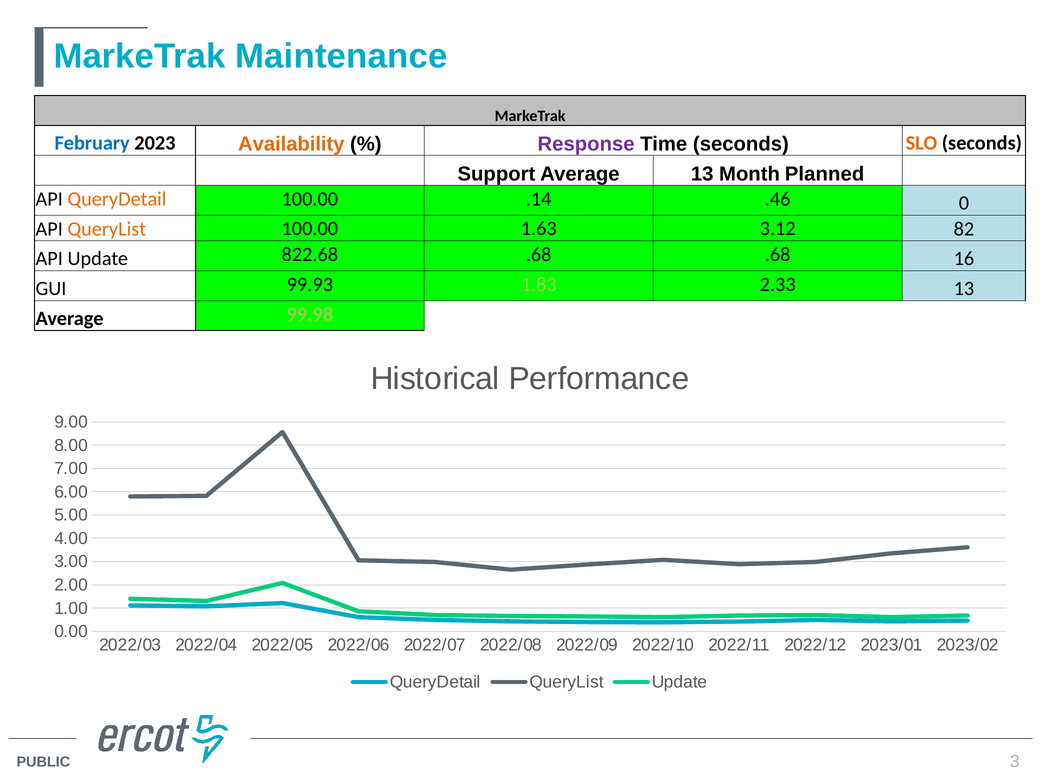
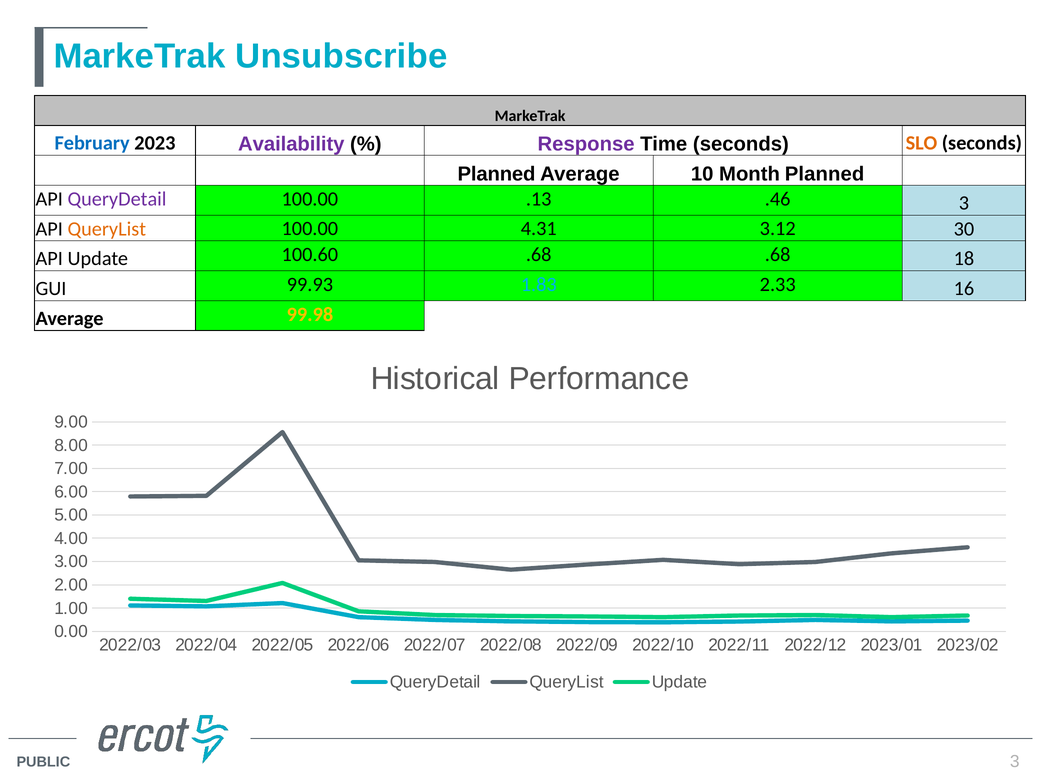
Maintenance: Maintenance -> Unsubscribe
Availability colour: orange -> purple
Support at (496, 174): Support -> Planned
Average 13: 13 -> 10
QueryDetail at (117, 199) colour: orange -> purple
.14: .14 -> .13
.46 0: 0 -> 3
1.63: 1.63 -> 4.31
82: 82 -> 30
822.68: 822.68 -> 100.60
16: 16 -> 18
1.83 colour: light green -> light blue
2.33 13: 13 -> 16
99.98 colour: light green -> yellow
